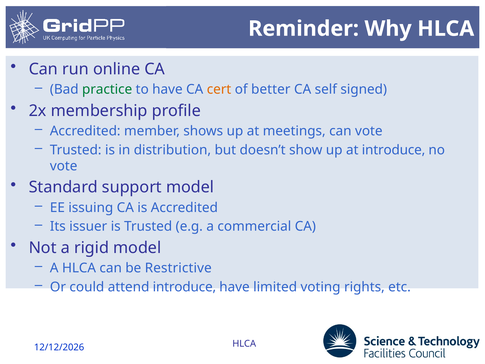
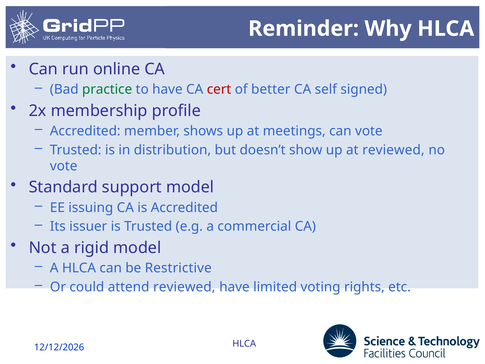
cert colour: orange -> red
at introduce: introduce -> reviewed
attend introduce: introduce -> reviewed
